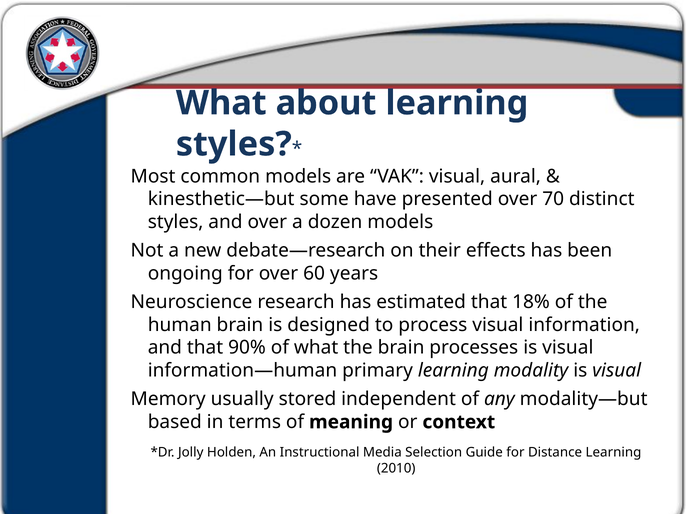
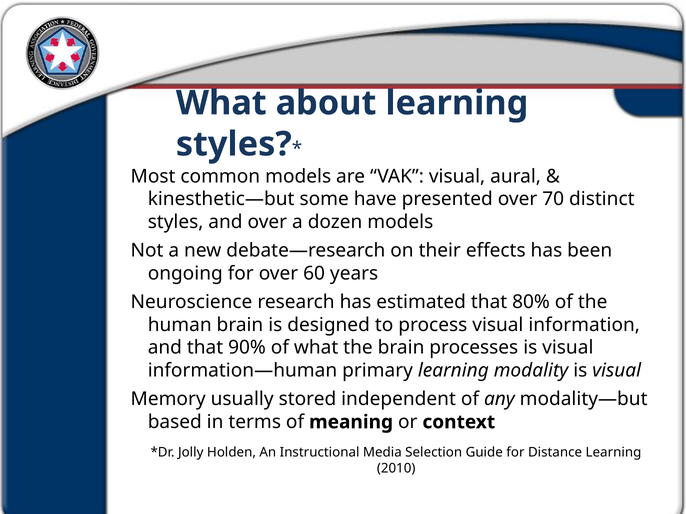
18%: 18% -> 80%
